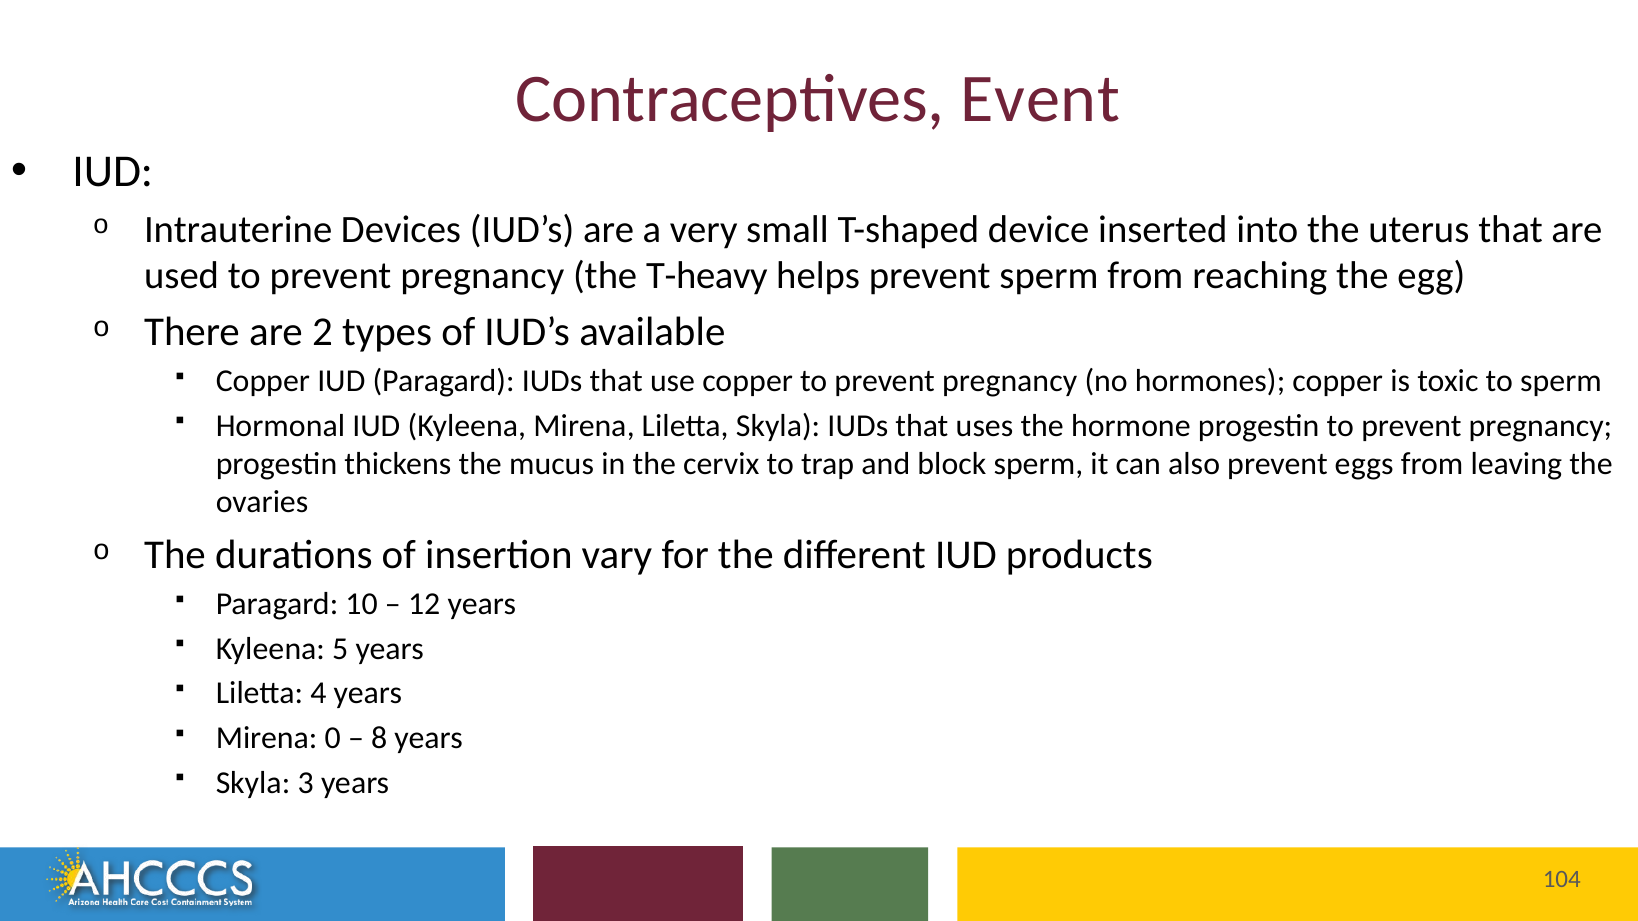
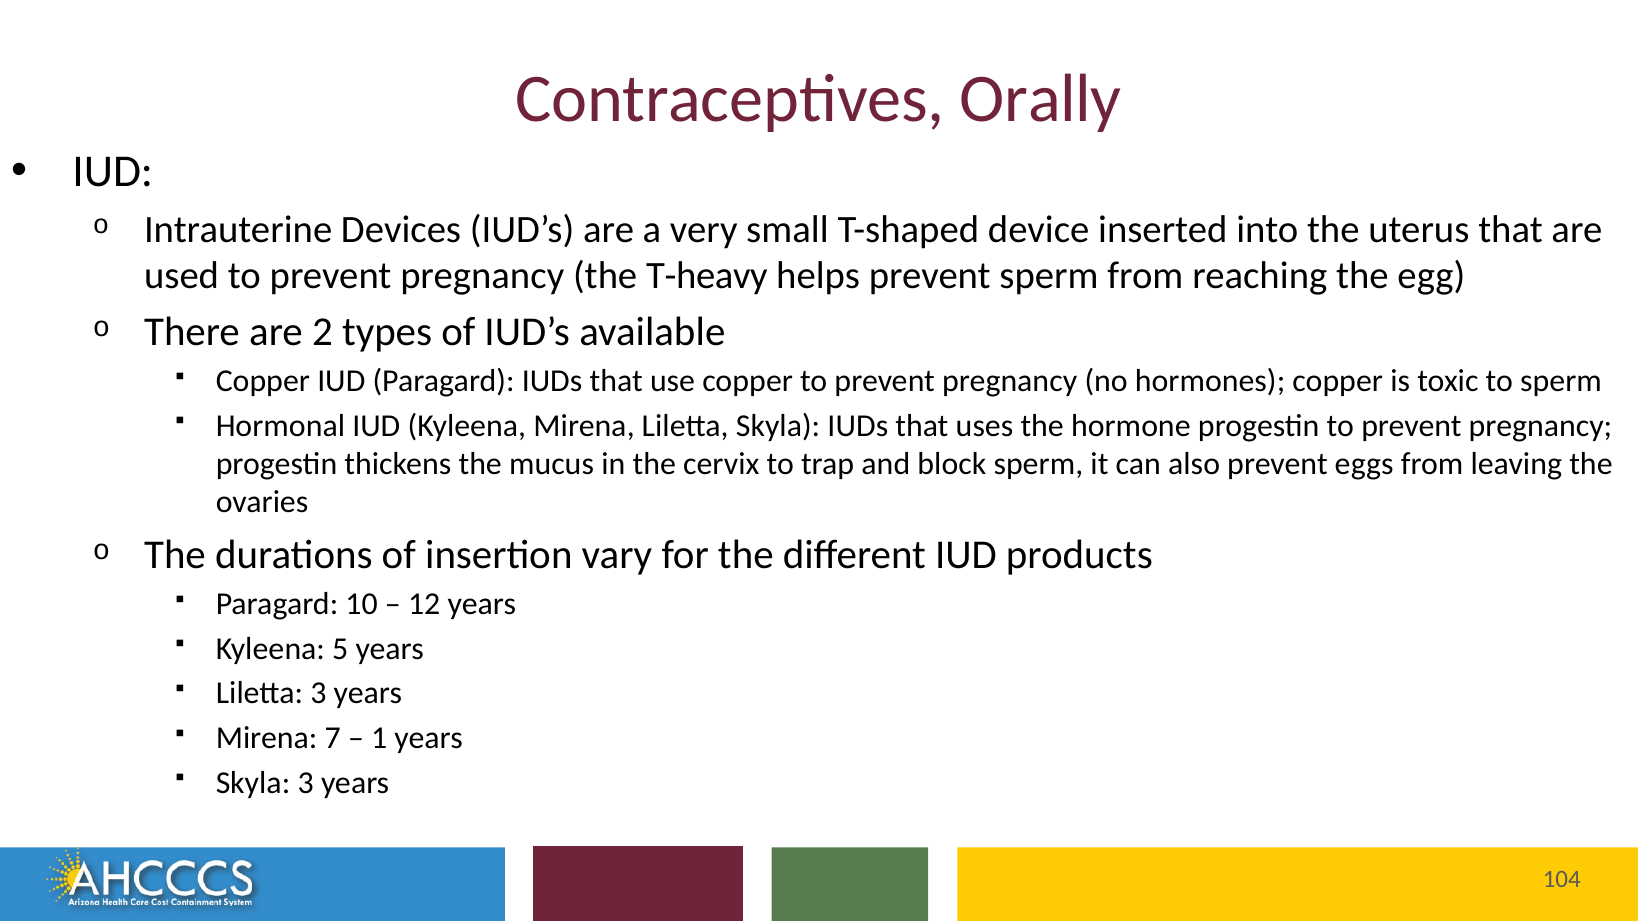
Event: Event -> Orally
Liletta 4: 4 -> 3
0: 0 -> 7
8: 8 -> 1
